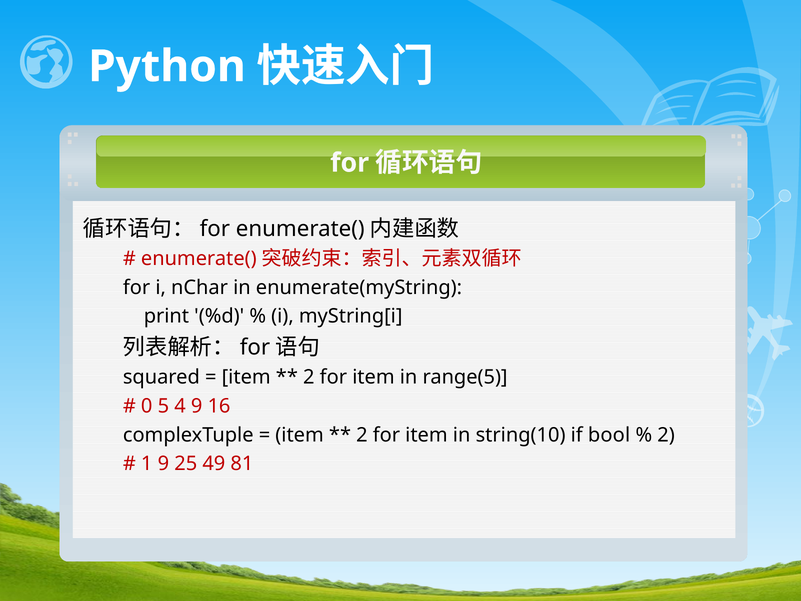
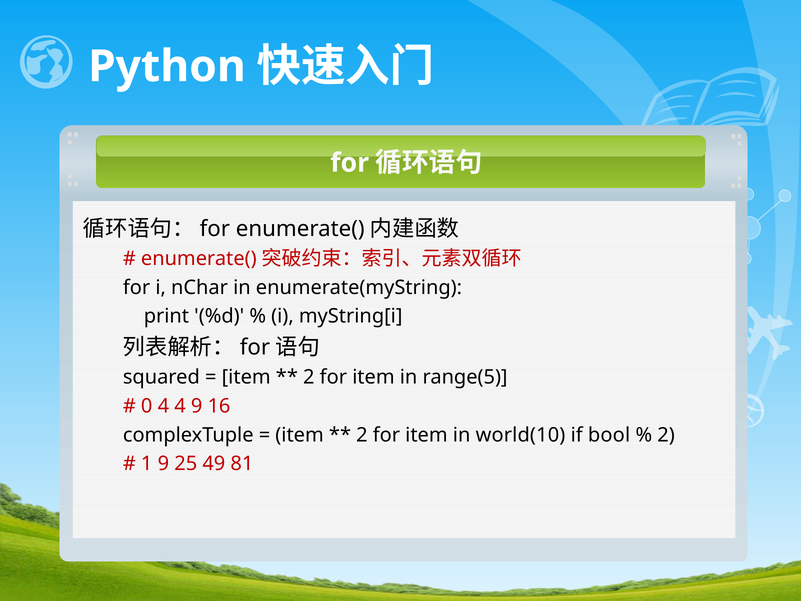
0 5: 5 -> 4
string(10: string(10 -> world(10
